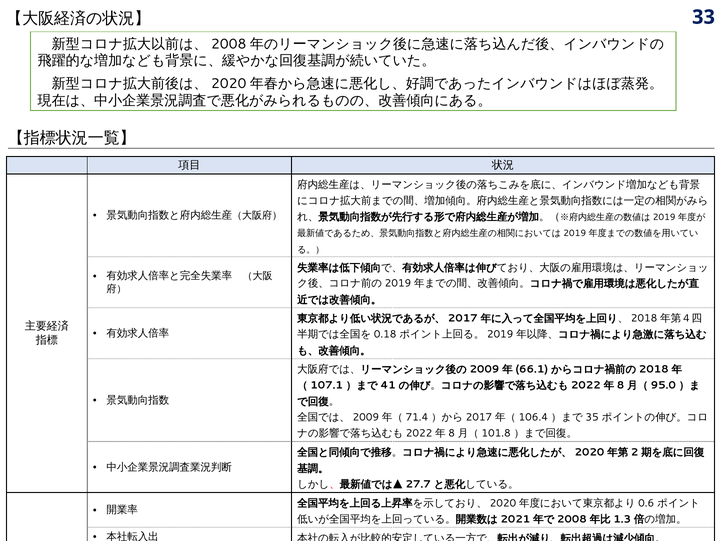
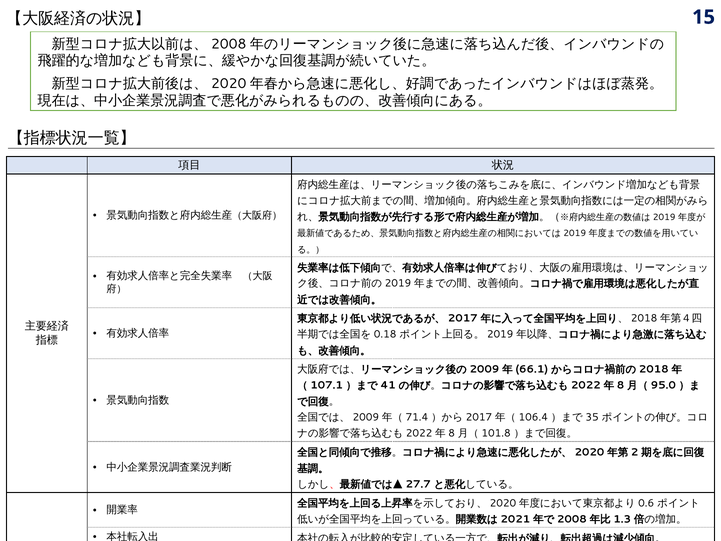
33: 33 -> 15
